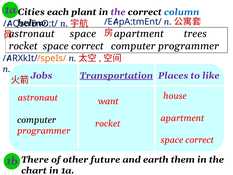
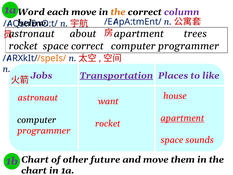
Cities: Cities -> Word
each plant: plant -> move
the at (118, 12) colour: purple -> orange
column colour: blue -> purple
space at (83, 34): space -> about
apartment at (182, 118) underline: none -> present
correct at (200, 140): correct -> sounds
1b There: There -> Chart
and earth: earth -> move
